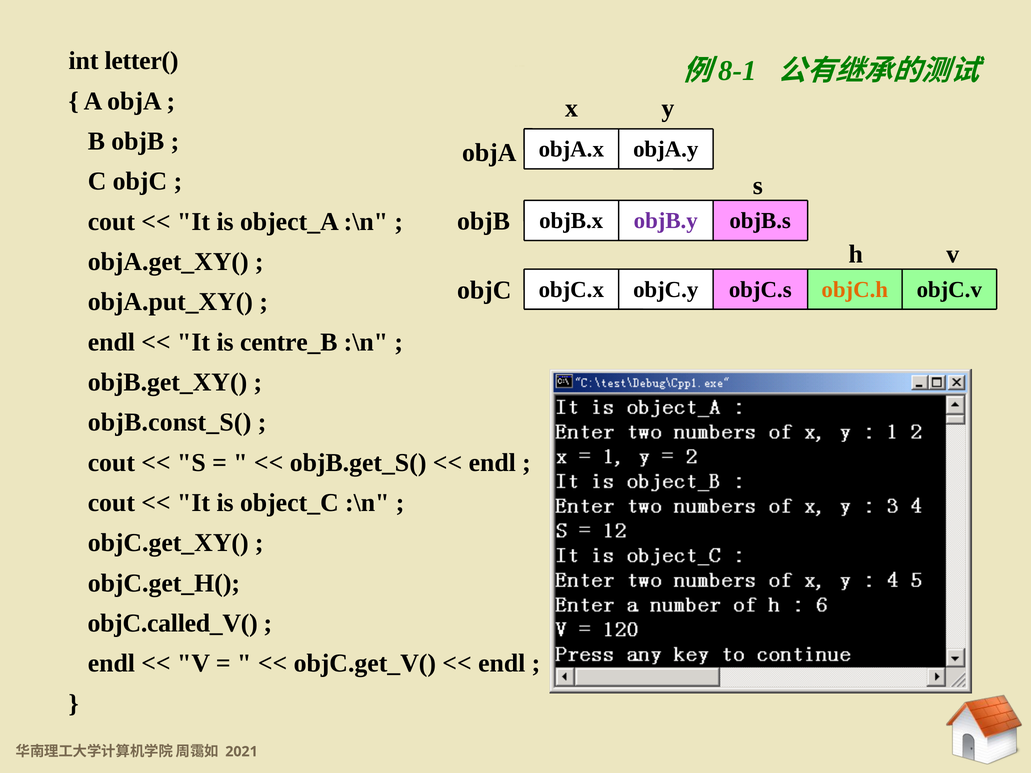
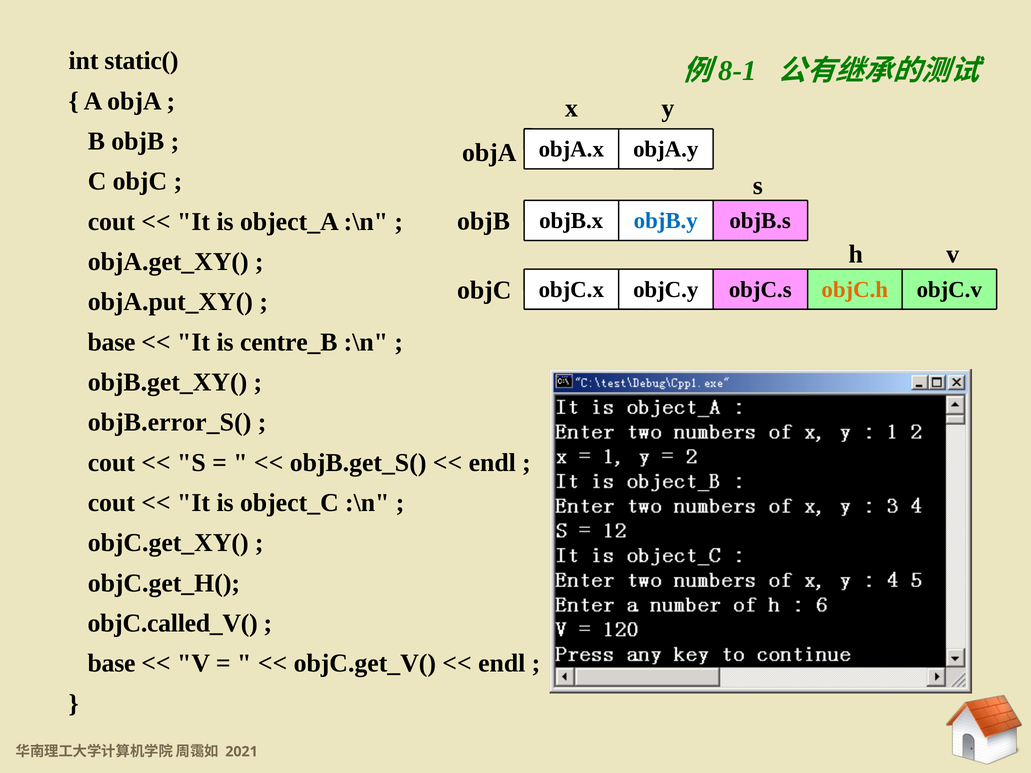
letter(: letter( -> static(
objB.y colour: purple -> blue
endl at (111, 342): endl -> base
objB.const_S(: objB.const_S( -> objB.error_S(
endl at (111, 664): endl -> base
